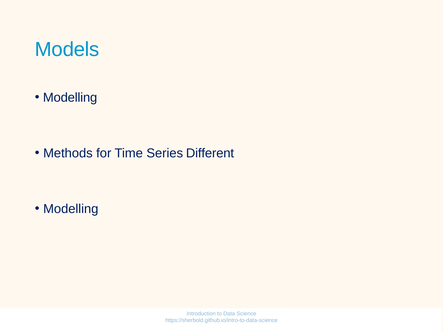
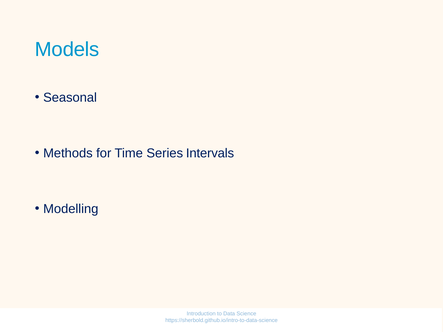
Modelling at (70, 98): Modelling -> Seasonal
Different: Different -> Intervals
